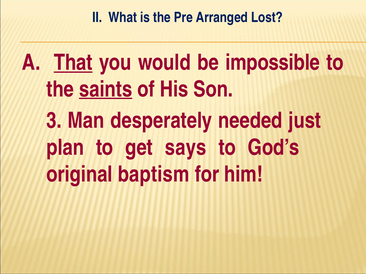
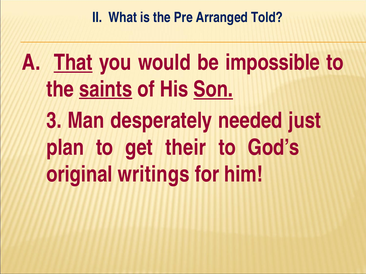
Lost: Lost -> Told
Son underline: none -> present
says: says -> their
baptism: baptism -> writings
